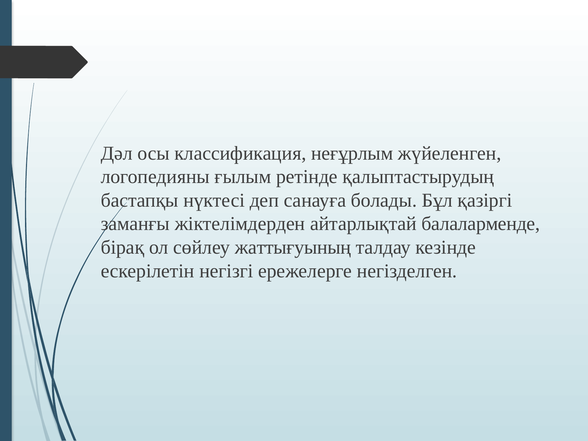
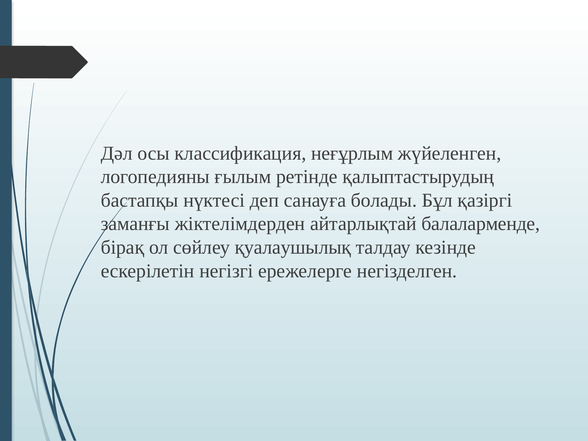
жаттығуының: жаттығуының -> қуалаушылық
